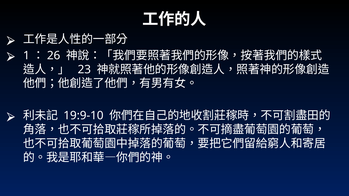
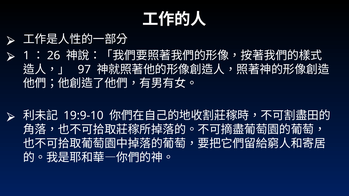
23: 23 -> 97
